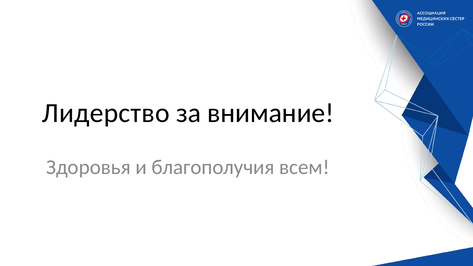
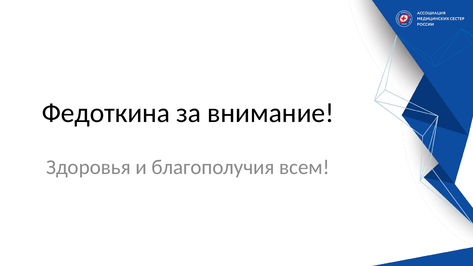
Лидерство: Лидерство -> Федоткина
